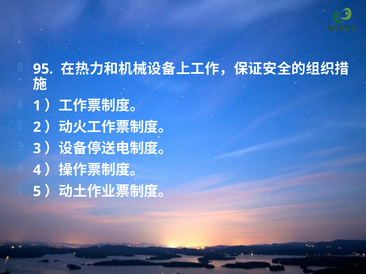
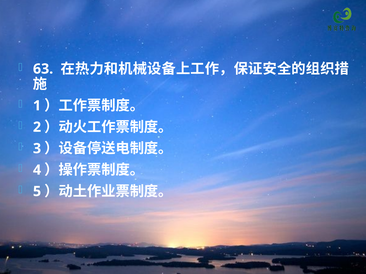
95: 95 -> 63
